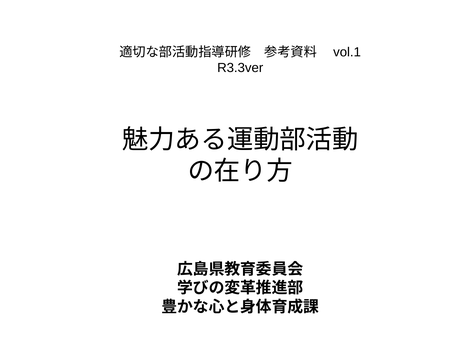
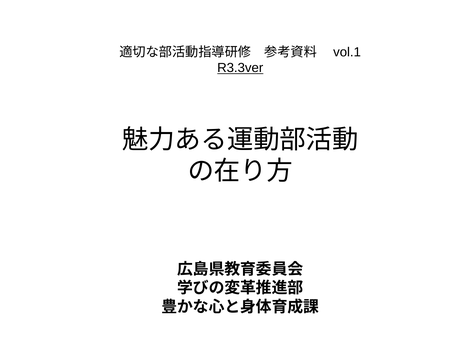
R3.3ver underline: none -> present
